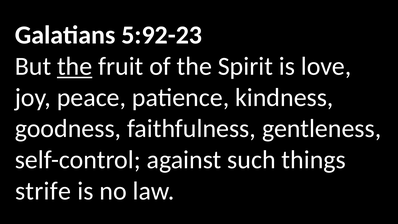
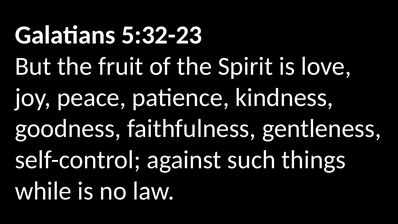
5:92-23: 5:92-23 -> 5:32-23
the at (75, 66) underline: present -> none
strife: strife -> while
